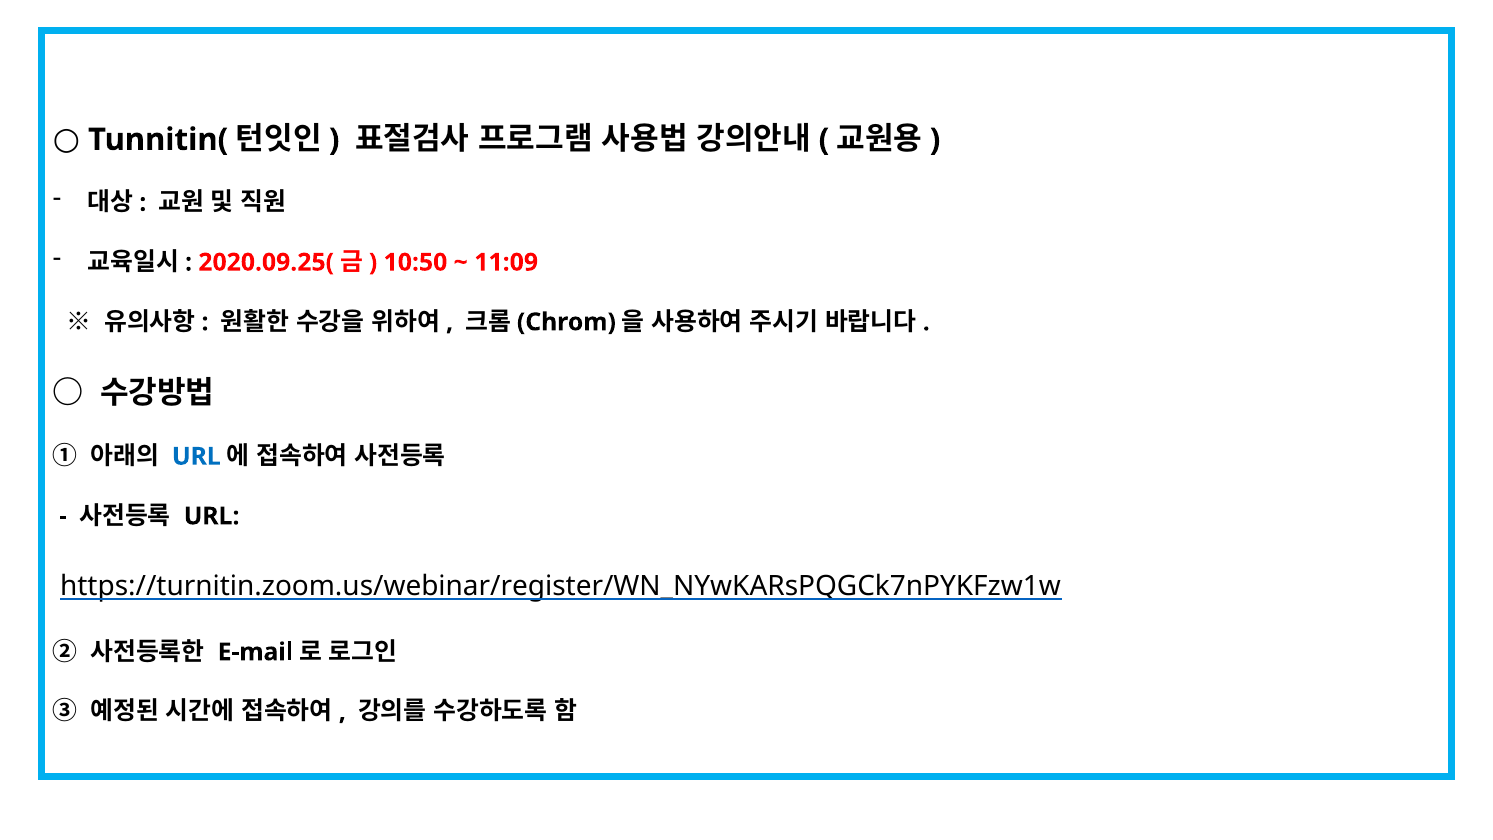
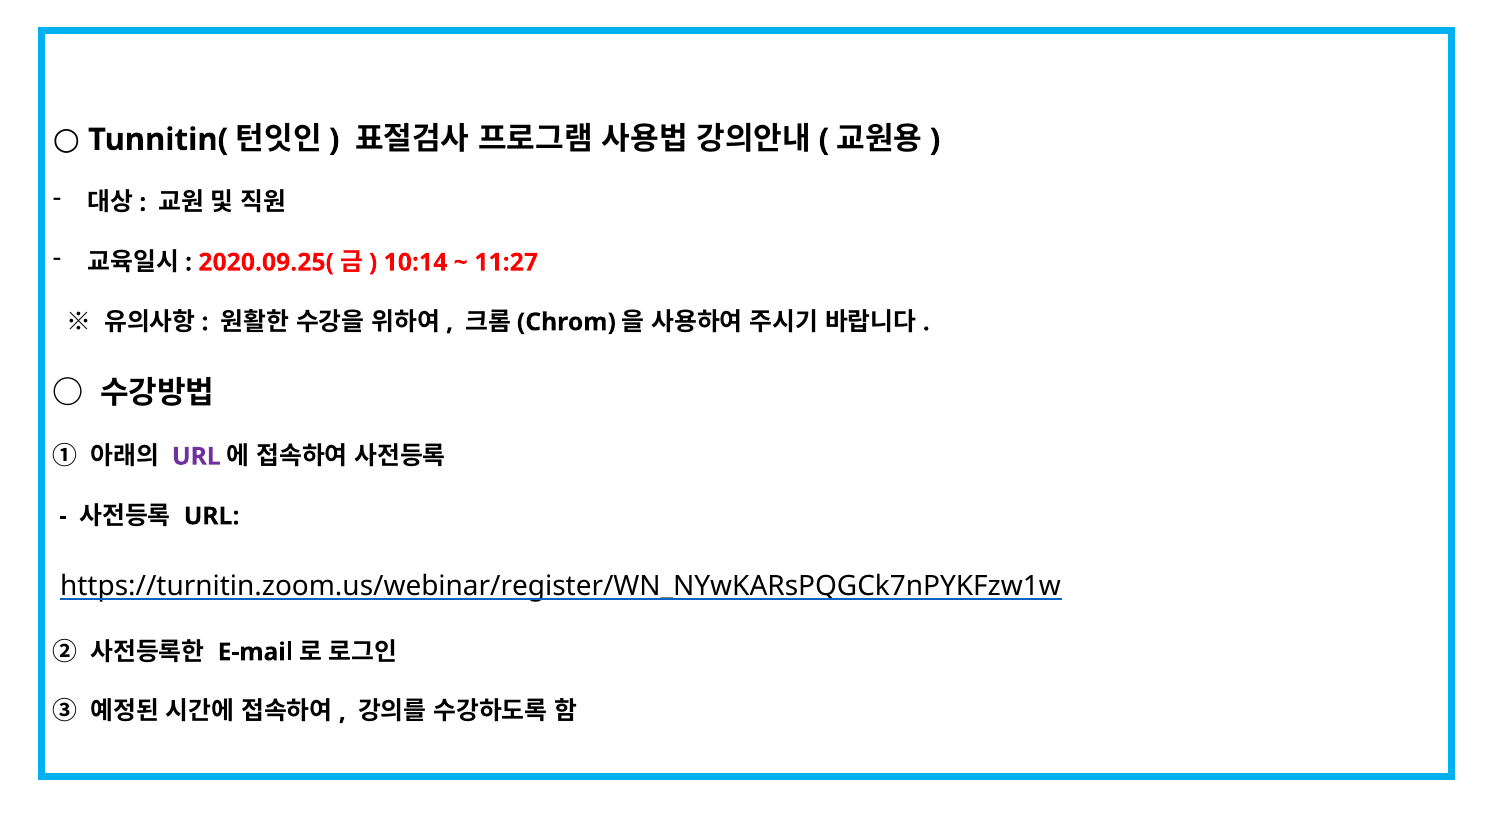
10:50: 10:50 -> 10:14
11:09: 11:09 -> 11:27
URL at (196, 456) colour: blue -> purple
